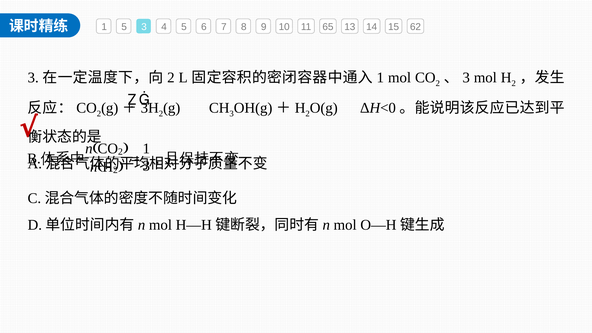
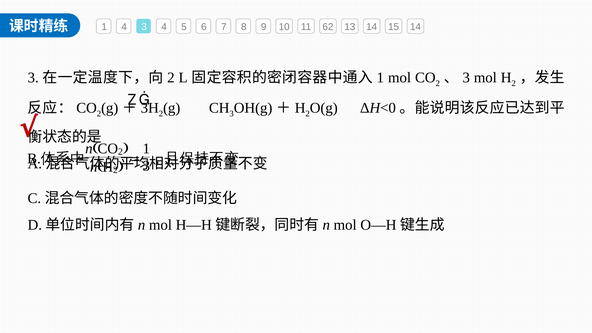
1 5: 5 -> 4
65: 65 -> 62
15 62: 62 -> 14
